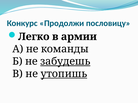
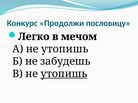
армии: армии -> мечом
А не команды: команды -> утопишь
забудешь underline: present -> none
